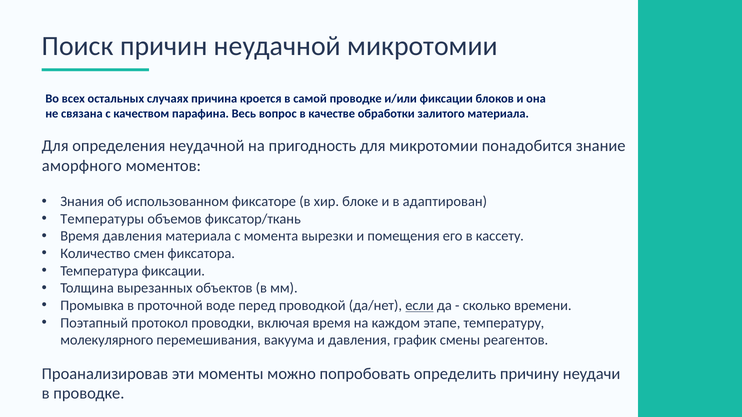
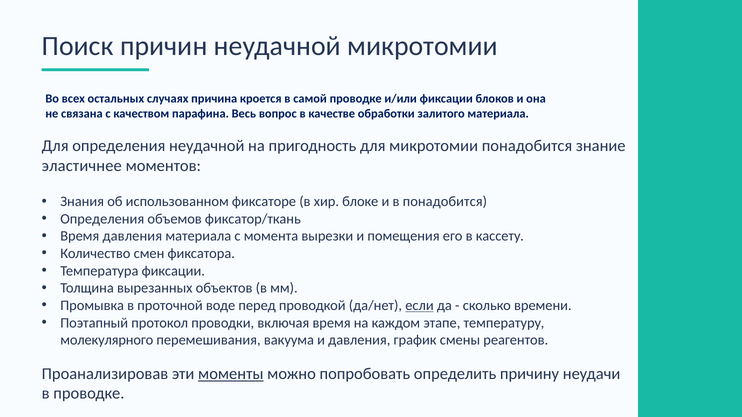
аморфного: аморфного -> эластичнее
в адаптирован: адаптирован -> понадобится
Температуры at (102, 219): Температуры -> Определения
моменты underline: none -> present
